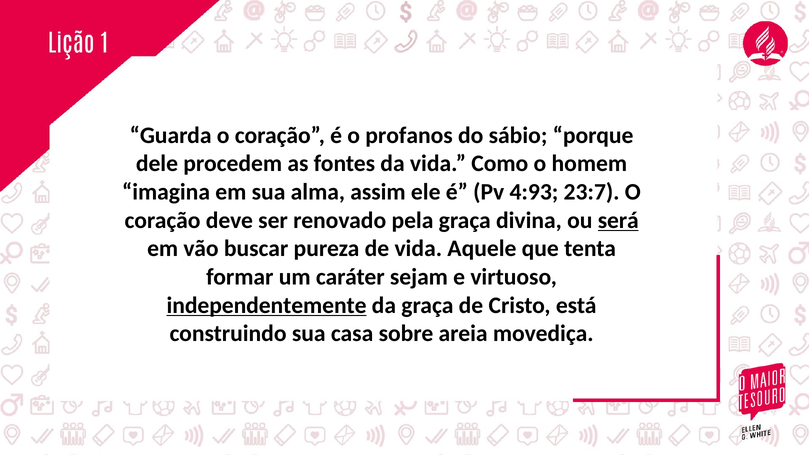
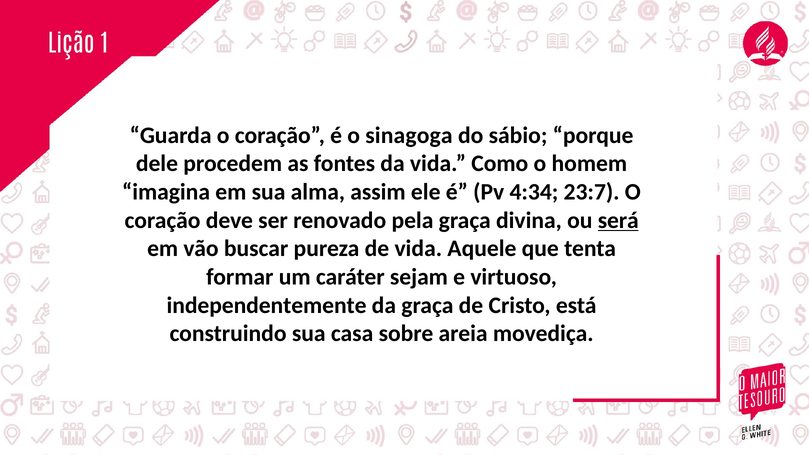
profanos: profanos -> sinagoga
4:93: 4:93 -> 4:34
independentemente underline: present -> none
